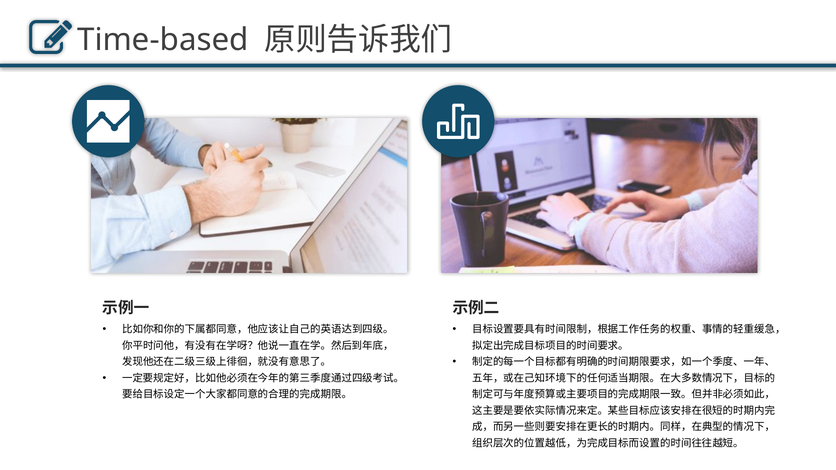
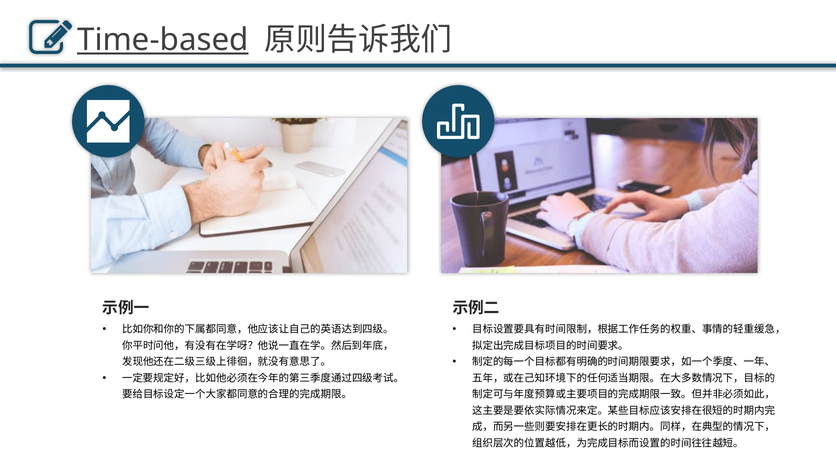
Time-based underline: none -> present
